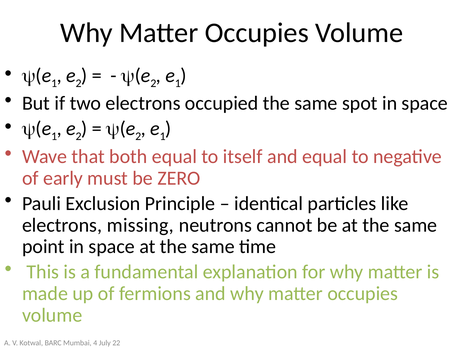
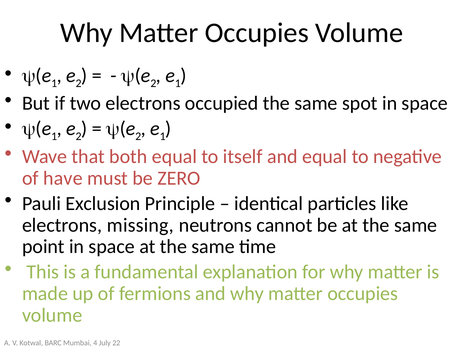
early: early -> have
